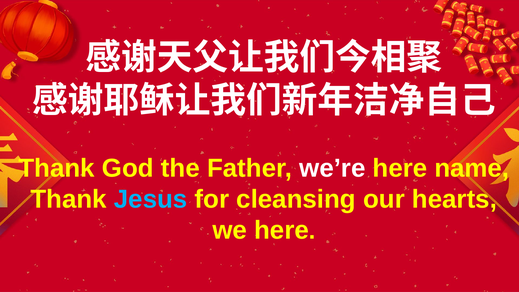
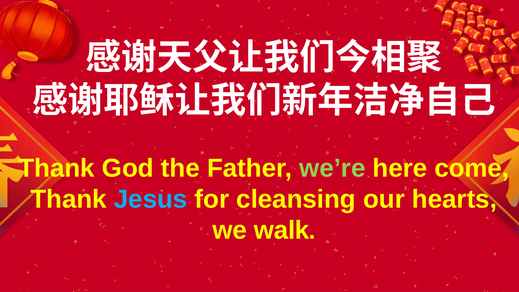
we’re colour: white -> light green
name: name -> come
we here: here -> walk
